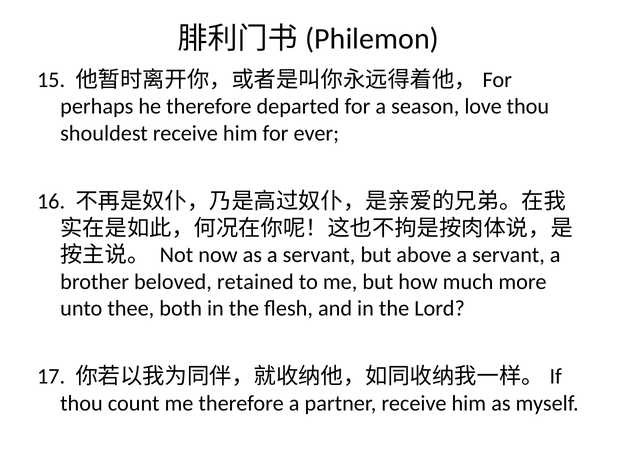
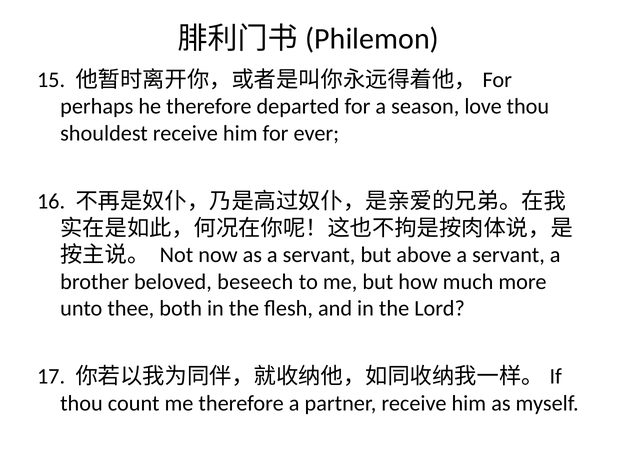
retained: retained -> beseech
